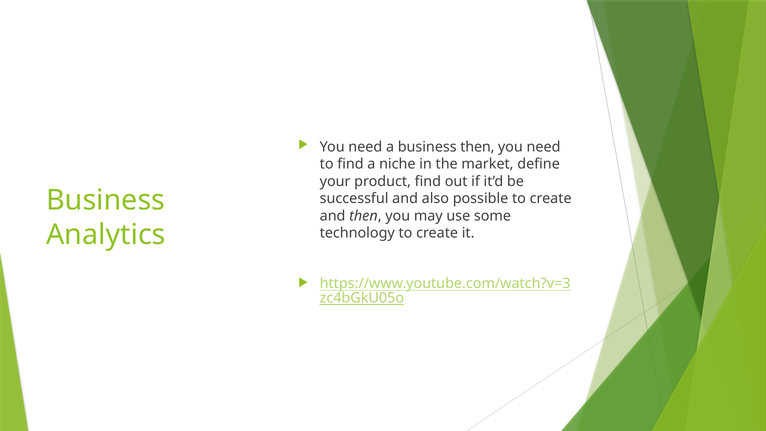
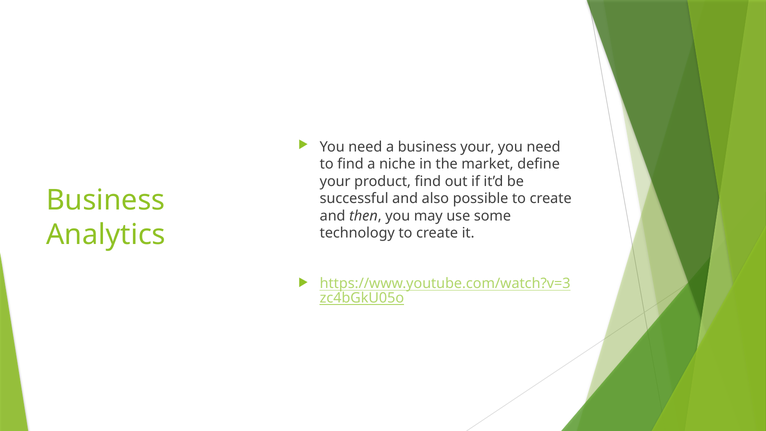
business then: then -> your
